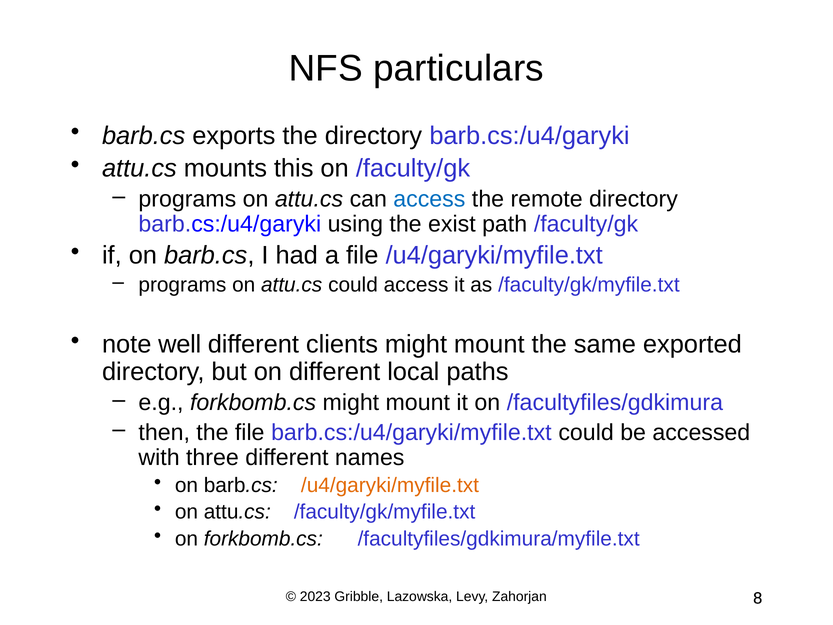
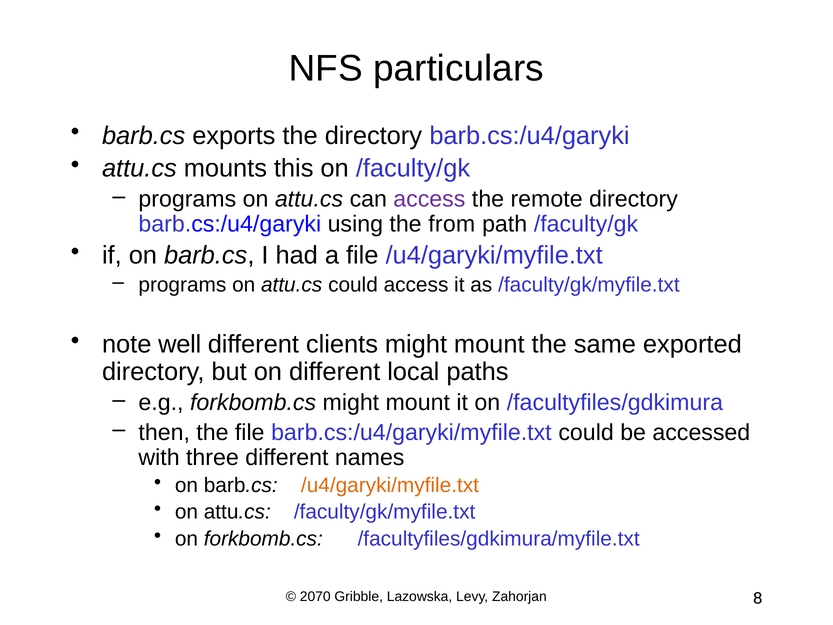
access at (429, 199) colour: blue -> purple
exist: exist -> from
2023: 2023 -> 2070
